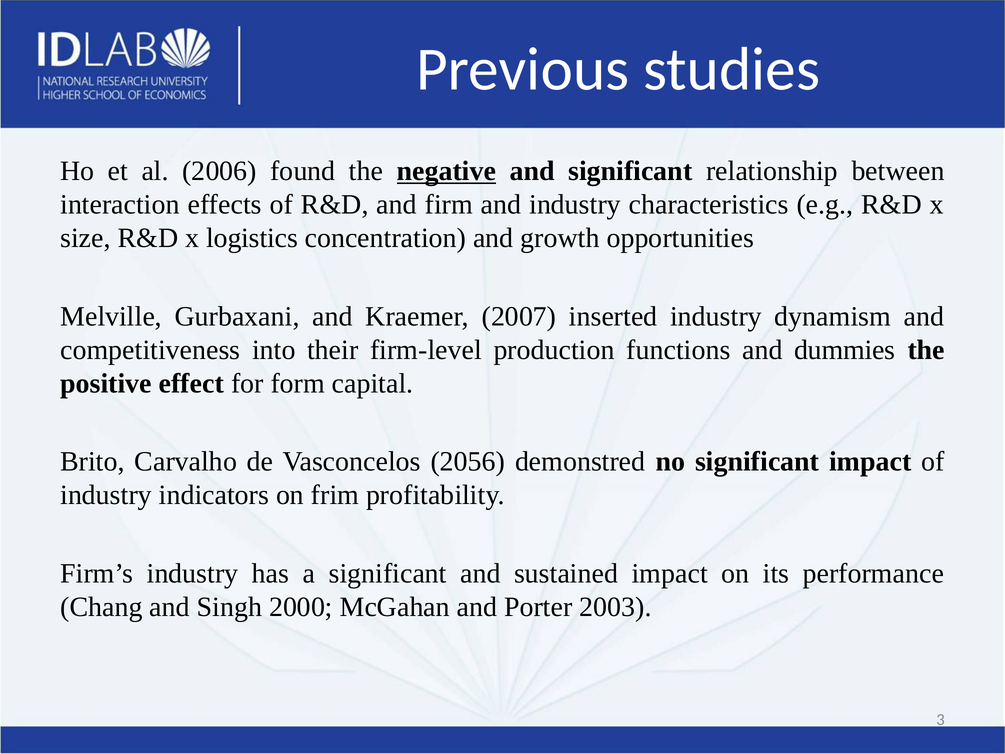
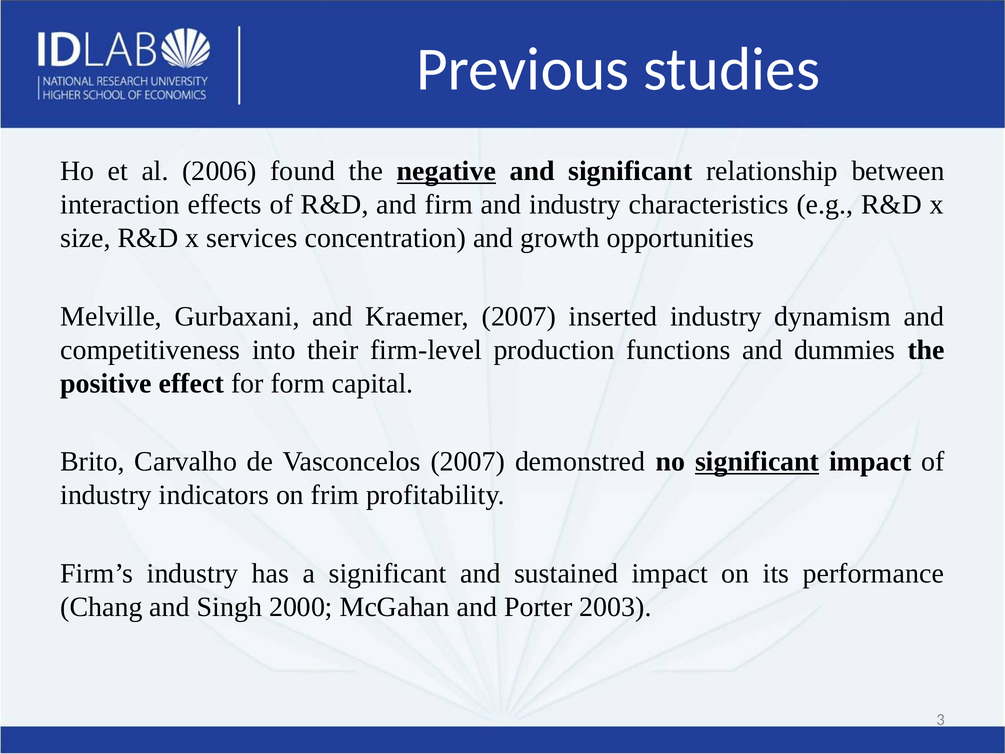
logistics: logistics -> services
Vasconcelos 2056: 2056 -> 2007
significant at (757, 462) underline: none -> present
